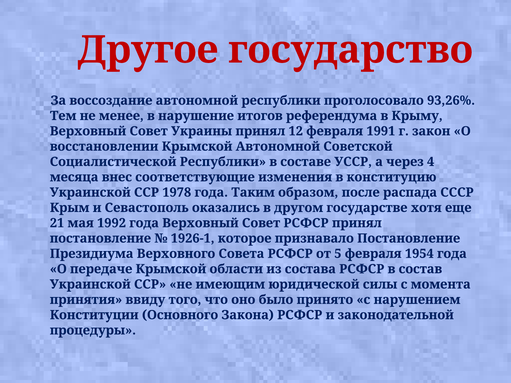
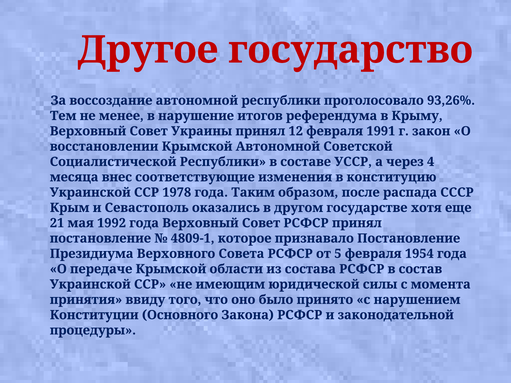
1926-1: 1926-1 -> 4809-1
